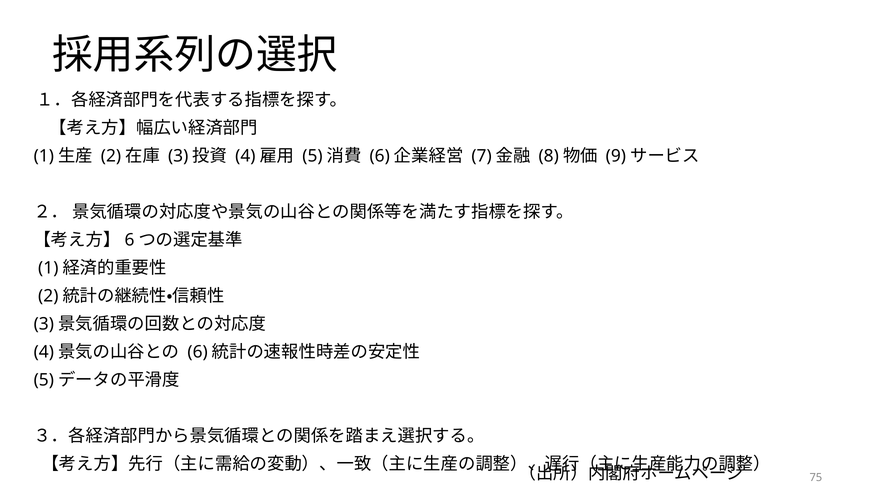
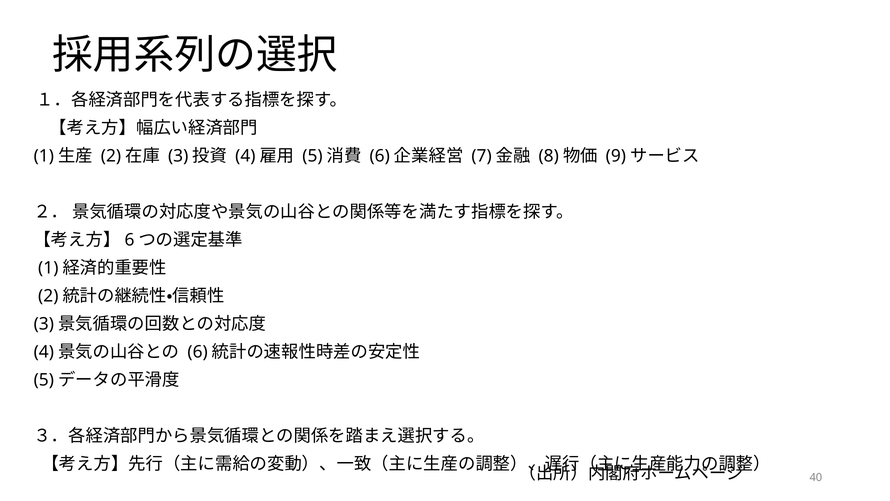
75: 75 -> 40
